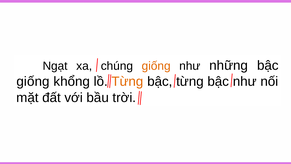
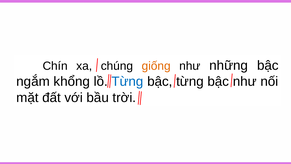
Ngạt: Ngạt -> Chín
giống at (33, 81): giống -> ngắm
Từng at (127, 81) colour: orange -> blue
